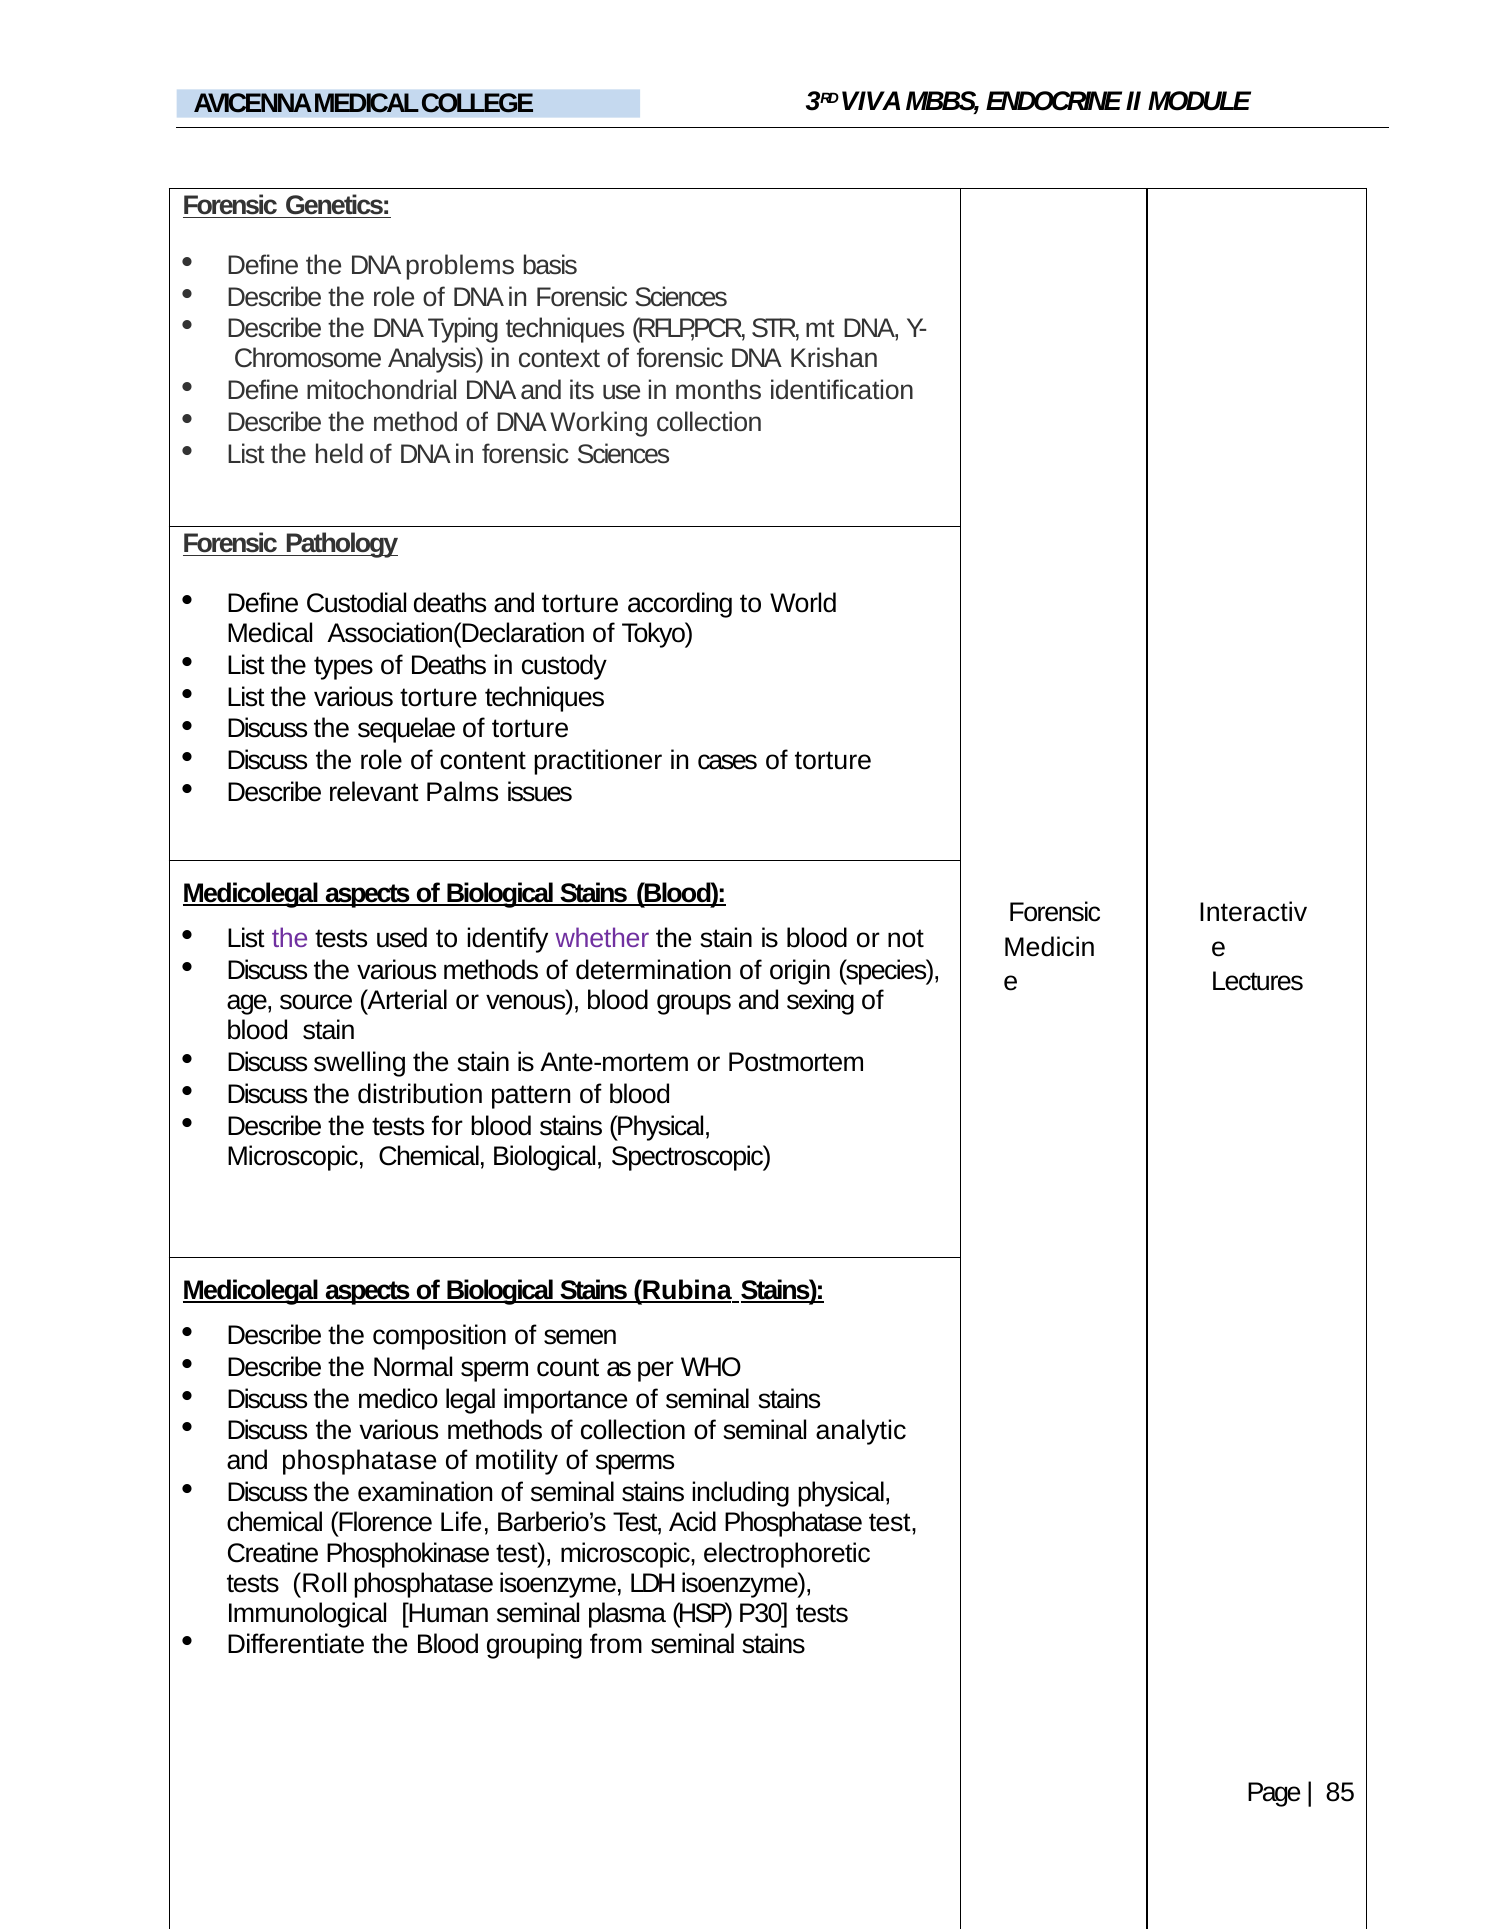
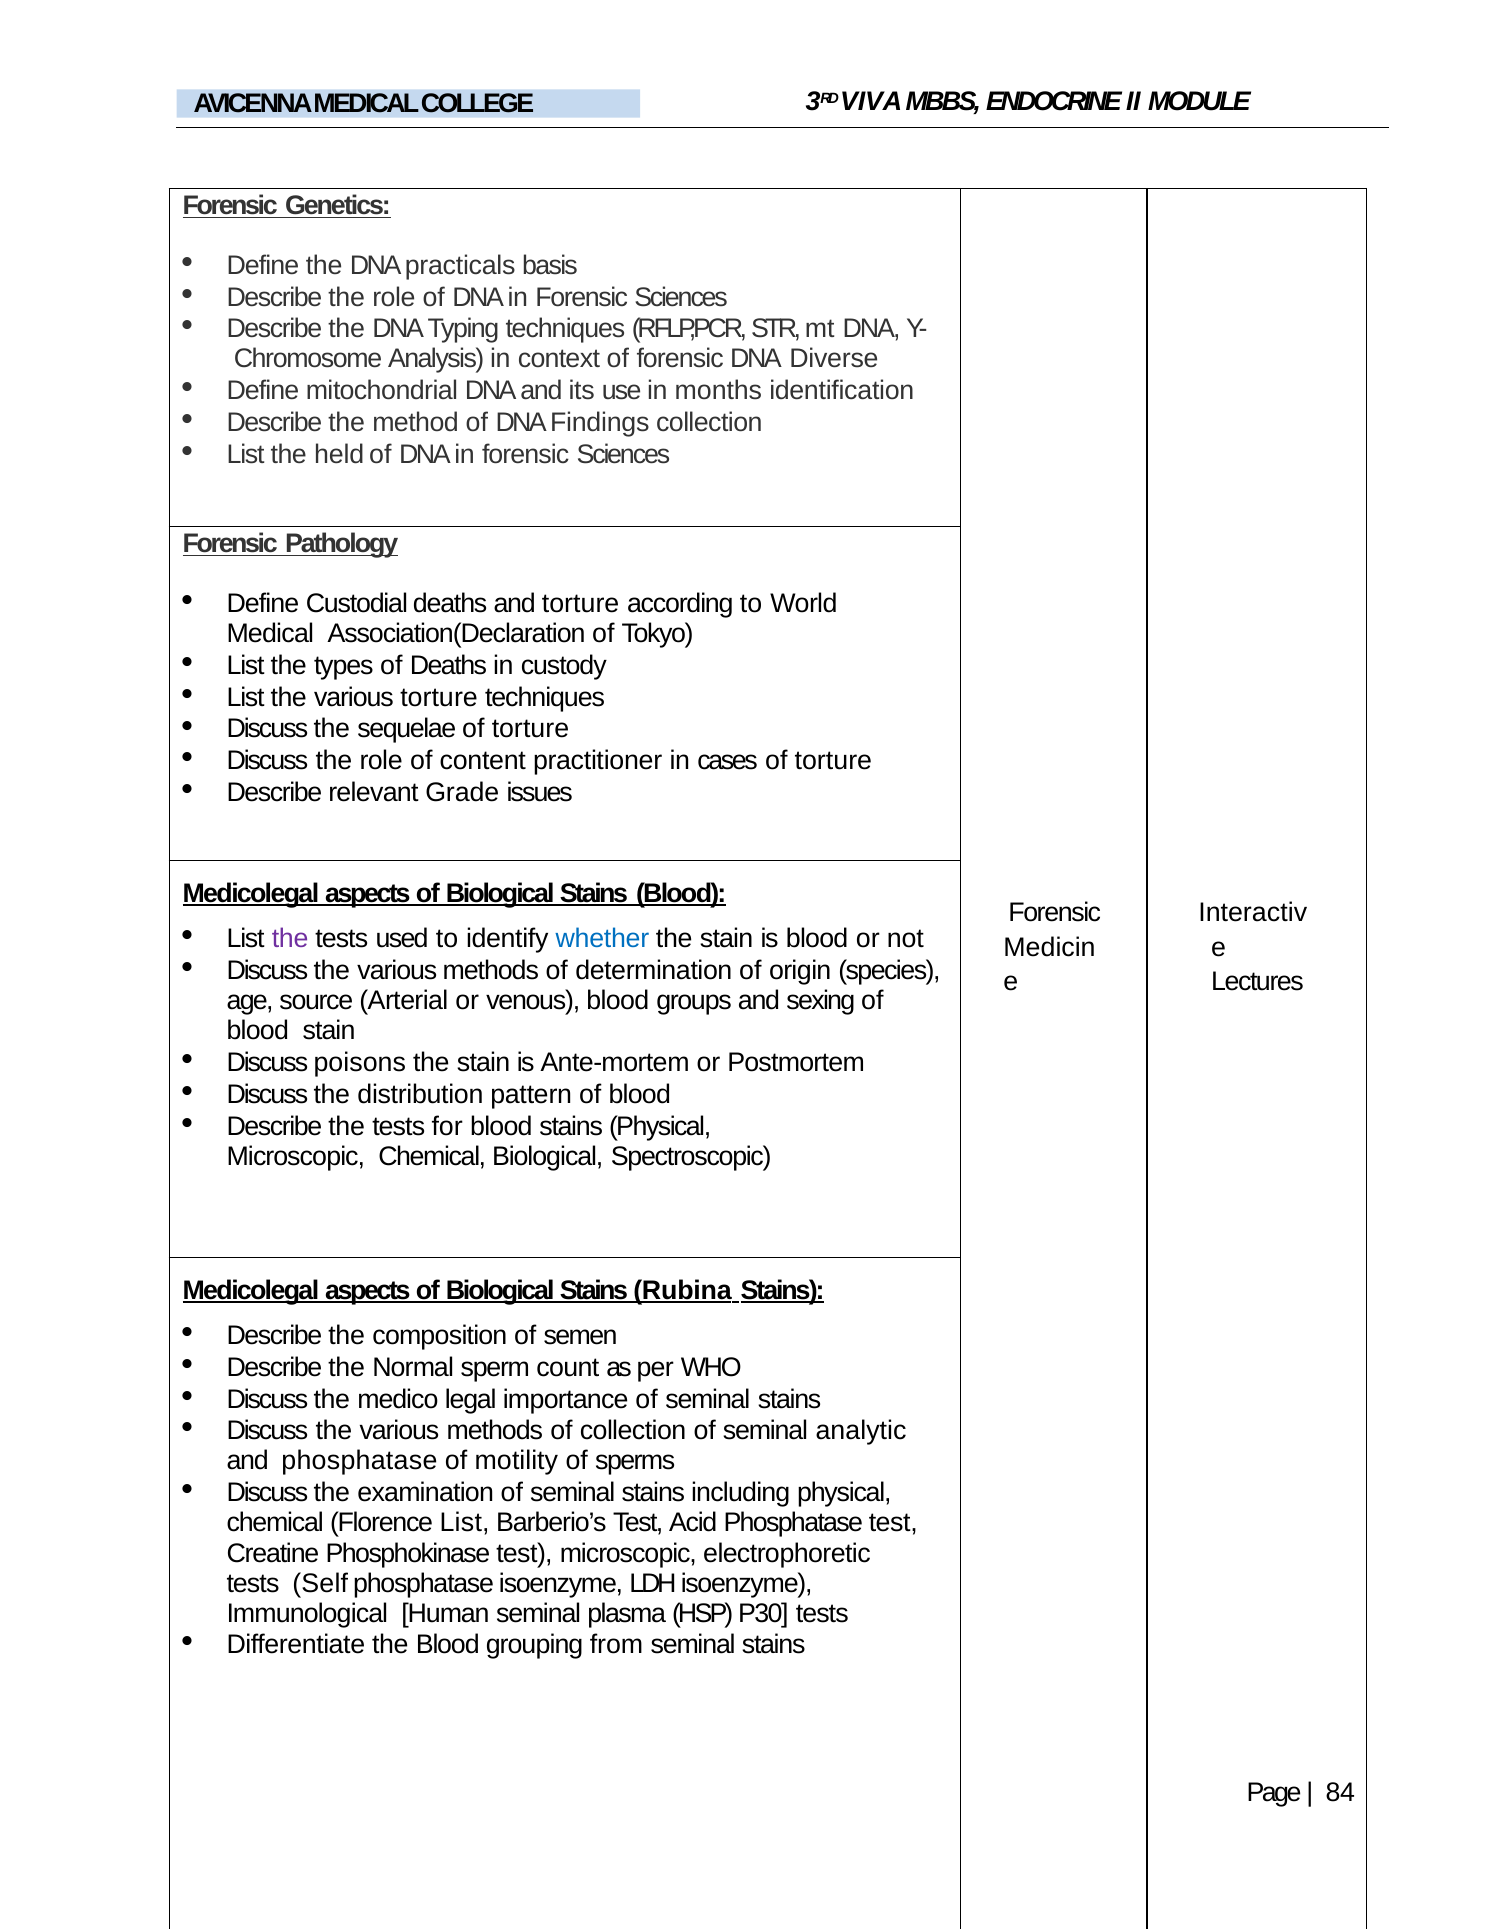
problems: problems -> practicals
Krishan: Krishan -> Diverse
Working: Working -> Findings
Palms: Palms -> Grade
whether colour: purple -> blue
swelling: swelling -> poisons
Florence Life: Life -> List
Roll: Roll -> Self
85: 85 -> 84
